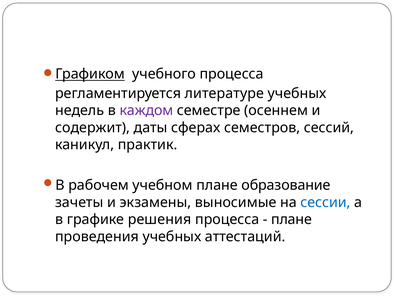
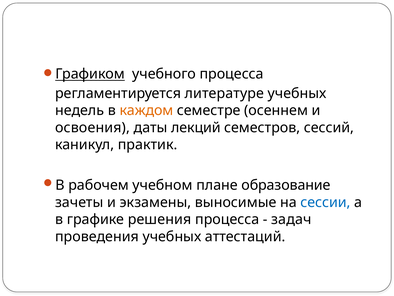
каждом colour: purple -> orange
содержит: содержит -> освоения
сферах: сферах -> лекций
плане at (291, 219): плане -> задач
